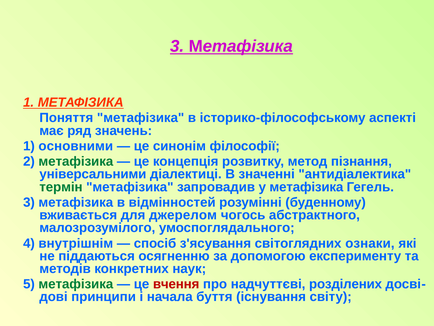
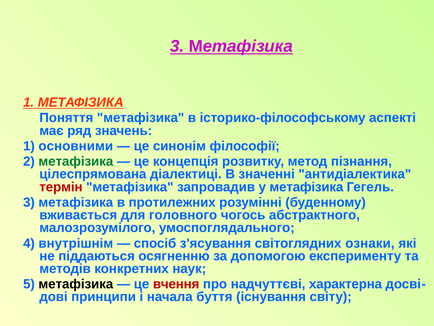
універсальними: універсальними -> цілеспрямована
термін colour: green -> red
відмінностей: відмінностей -> протилежних
джерелом: джерелом -> головного
метафізика at (76, 284) colour: green -> black
розділених: розділених -> характерна
